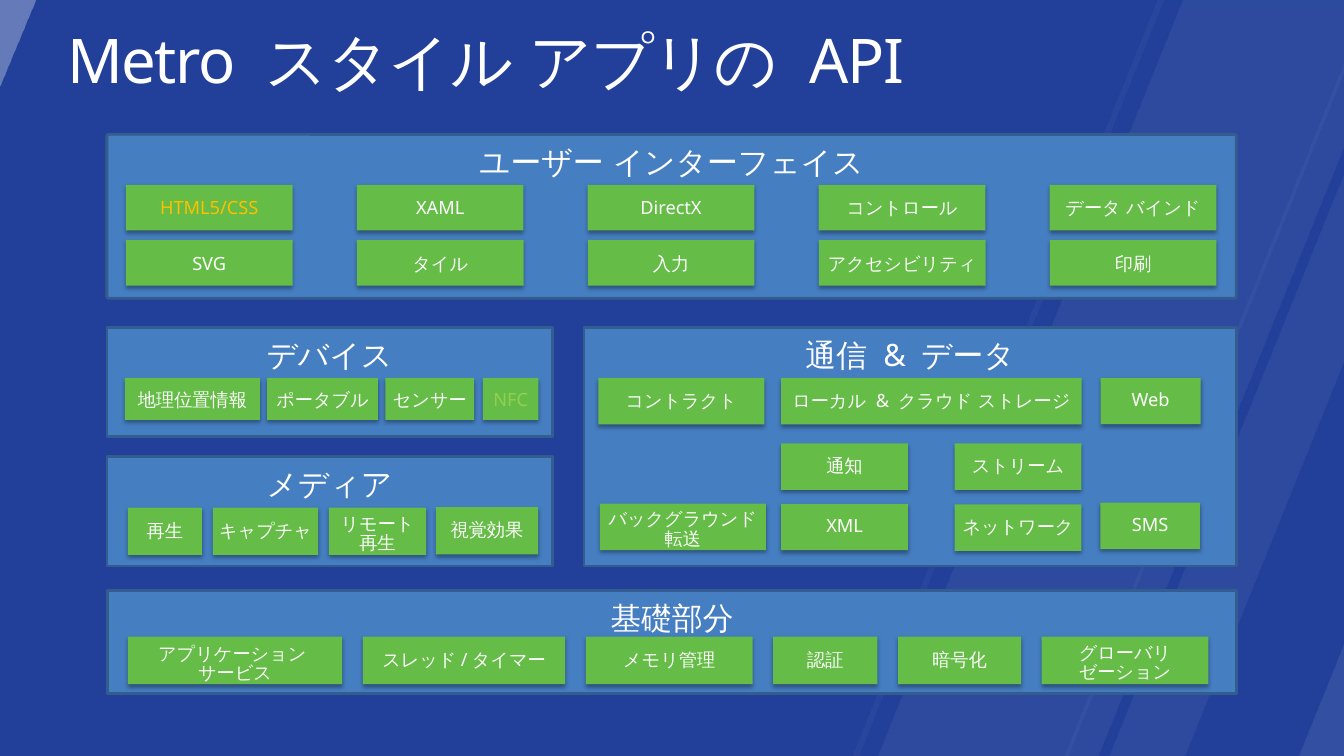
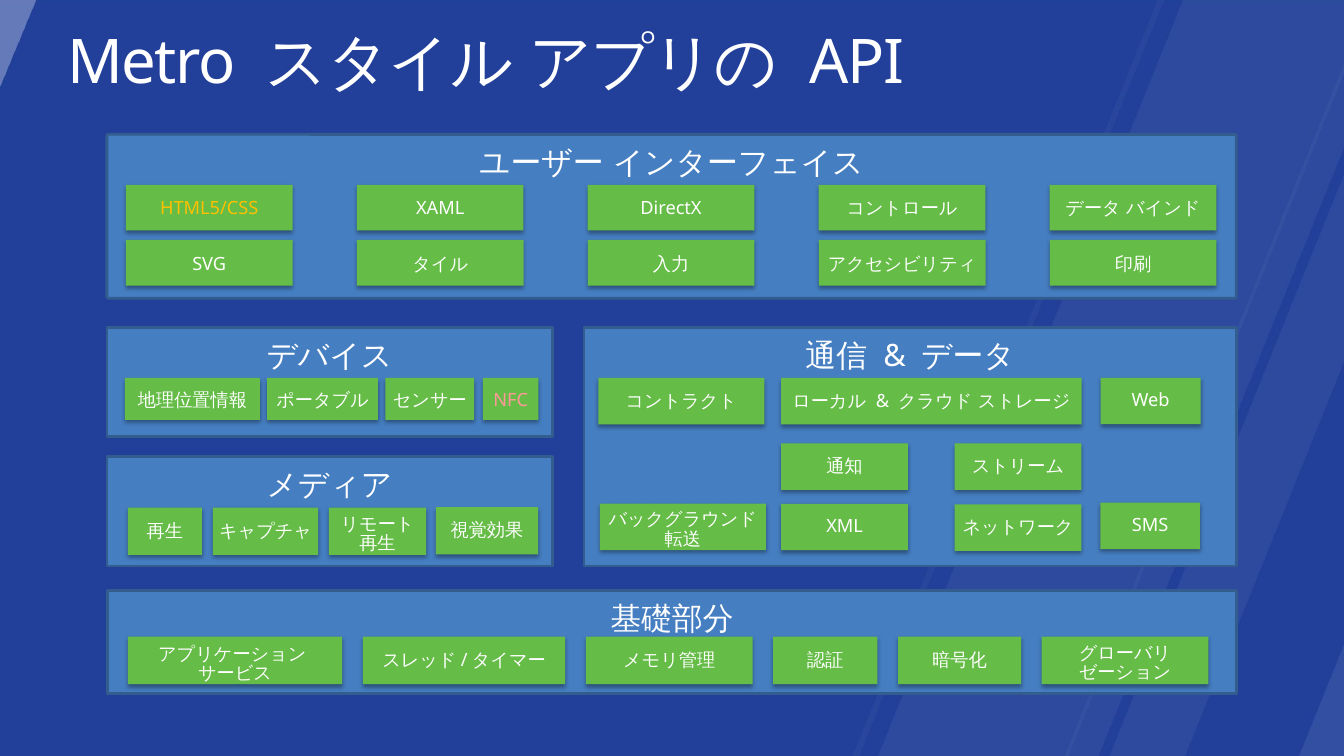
NFC colour: light green -> pink
